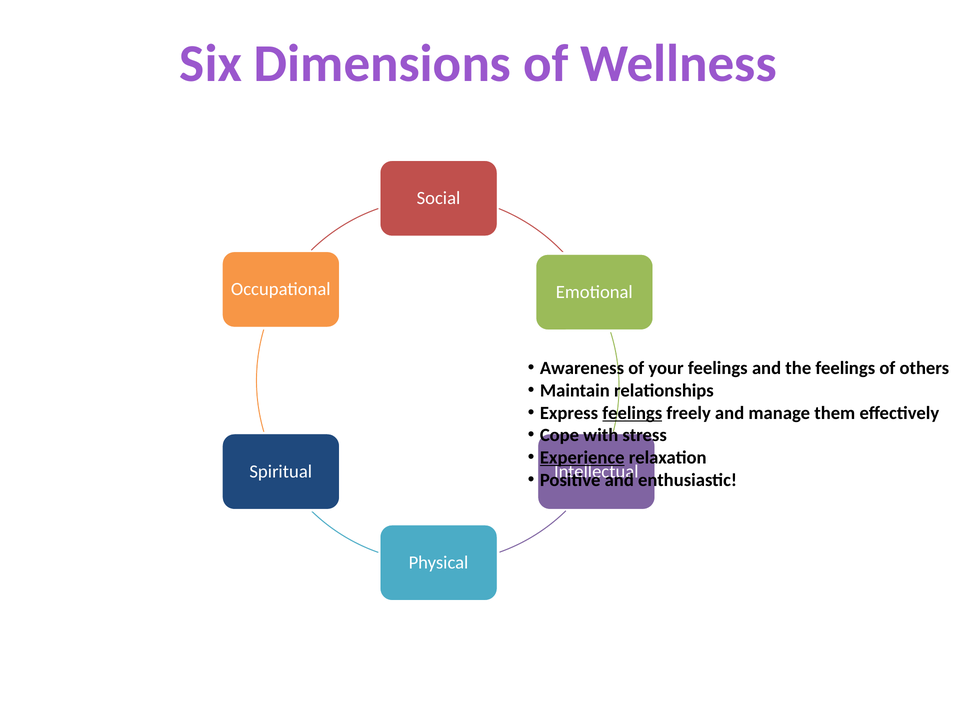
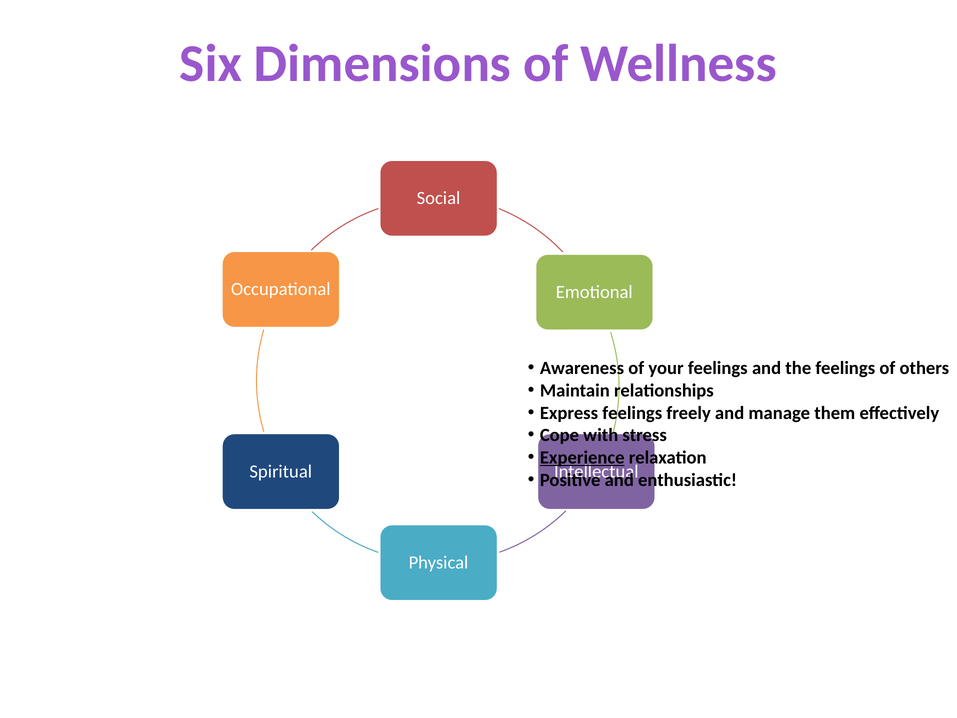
feelings at (632, 413) underline: present -> none
